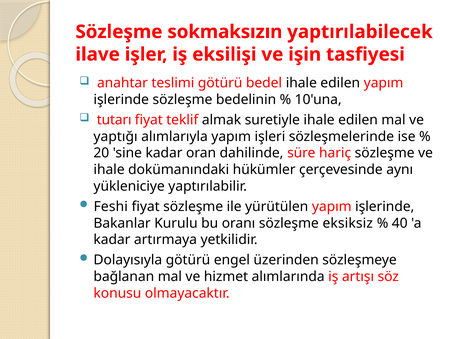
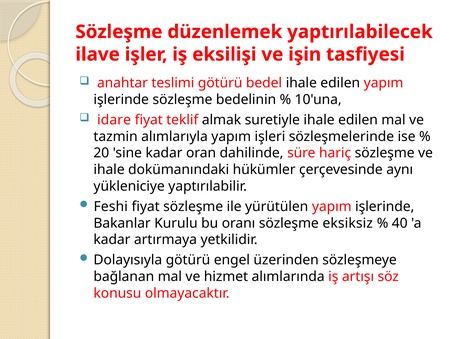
sokmaksızın: sokmaksızın -> düzenlemek
tutarı: tutarı -> idare
yaptığı: yaptığı -> tazmin
